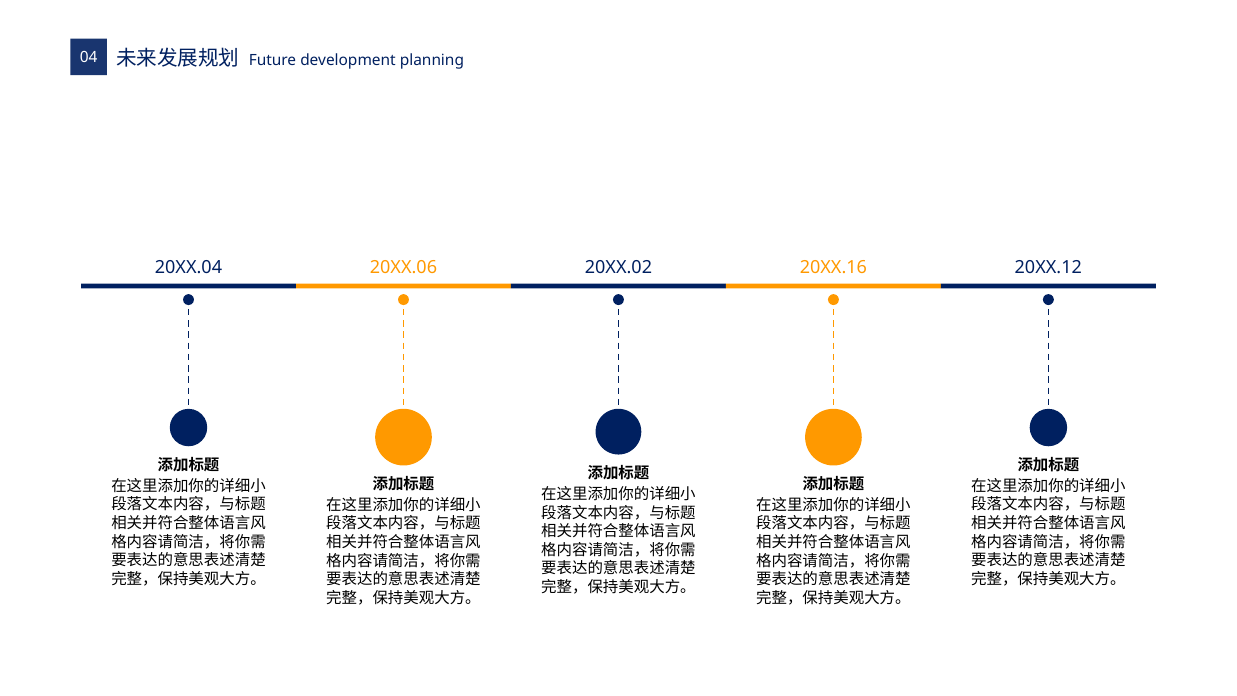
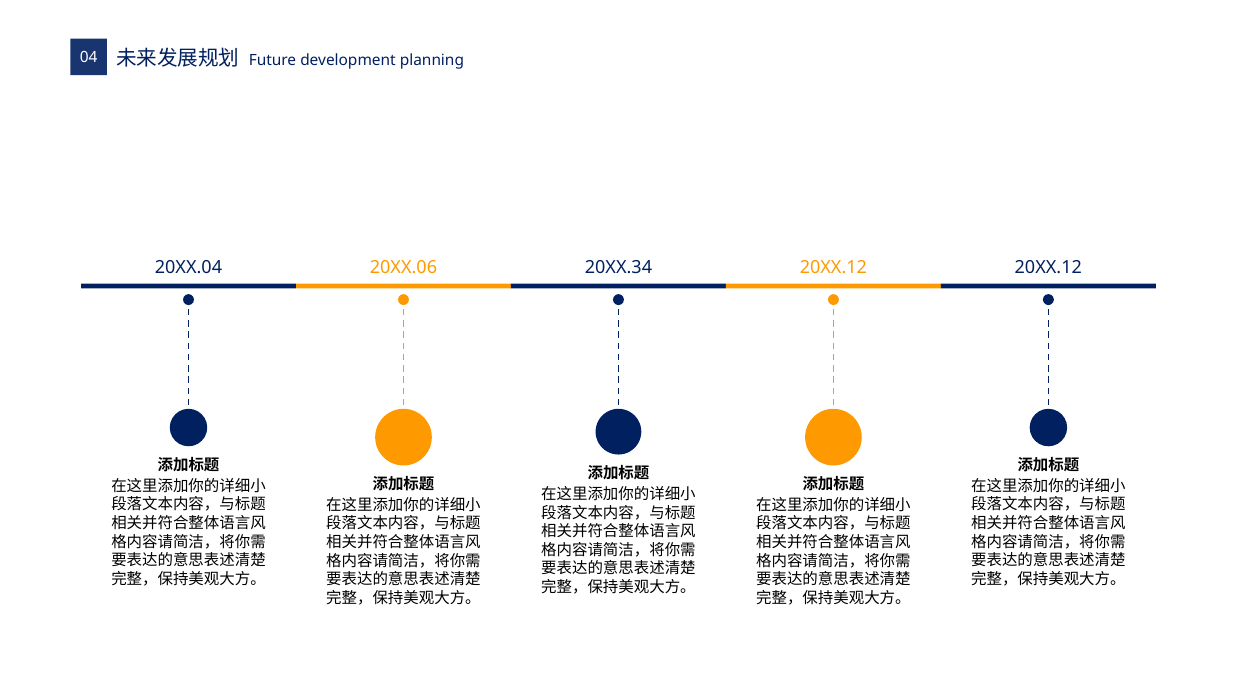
20XX.02: 20XX.02 -> 20XX.34
20XX.06 20XX.16: 20XX.16 -> 20XX.12
